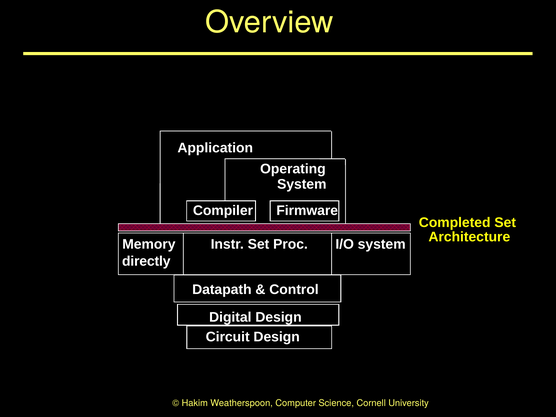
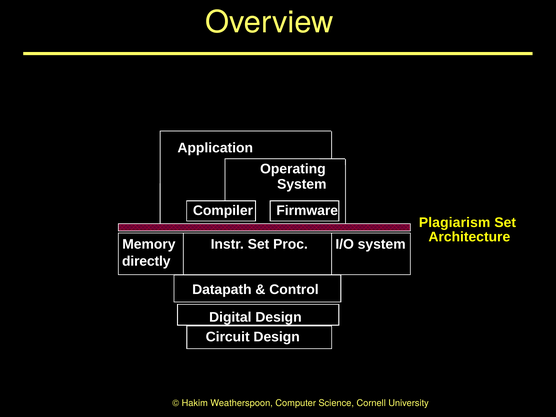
Completed: Completed -> Plagiarism
